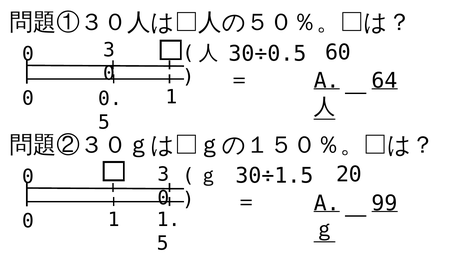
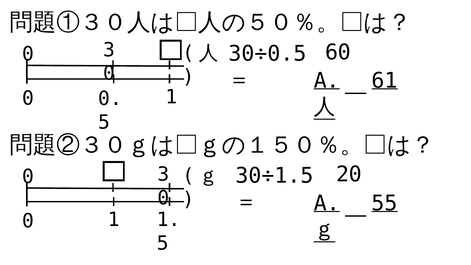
64: 64 -> 61
99: 99 -> 55
